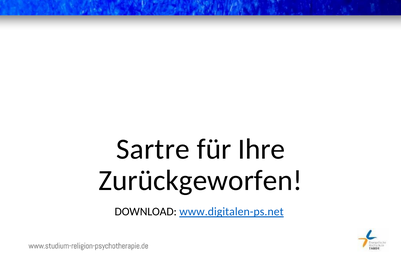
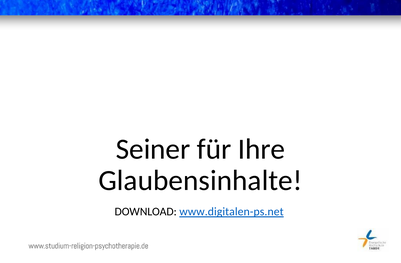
Sartre: Sartre -> Seiner
Zurückgeworfen: Zurückgeworfen -> Glaubensinhalte
